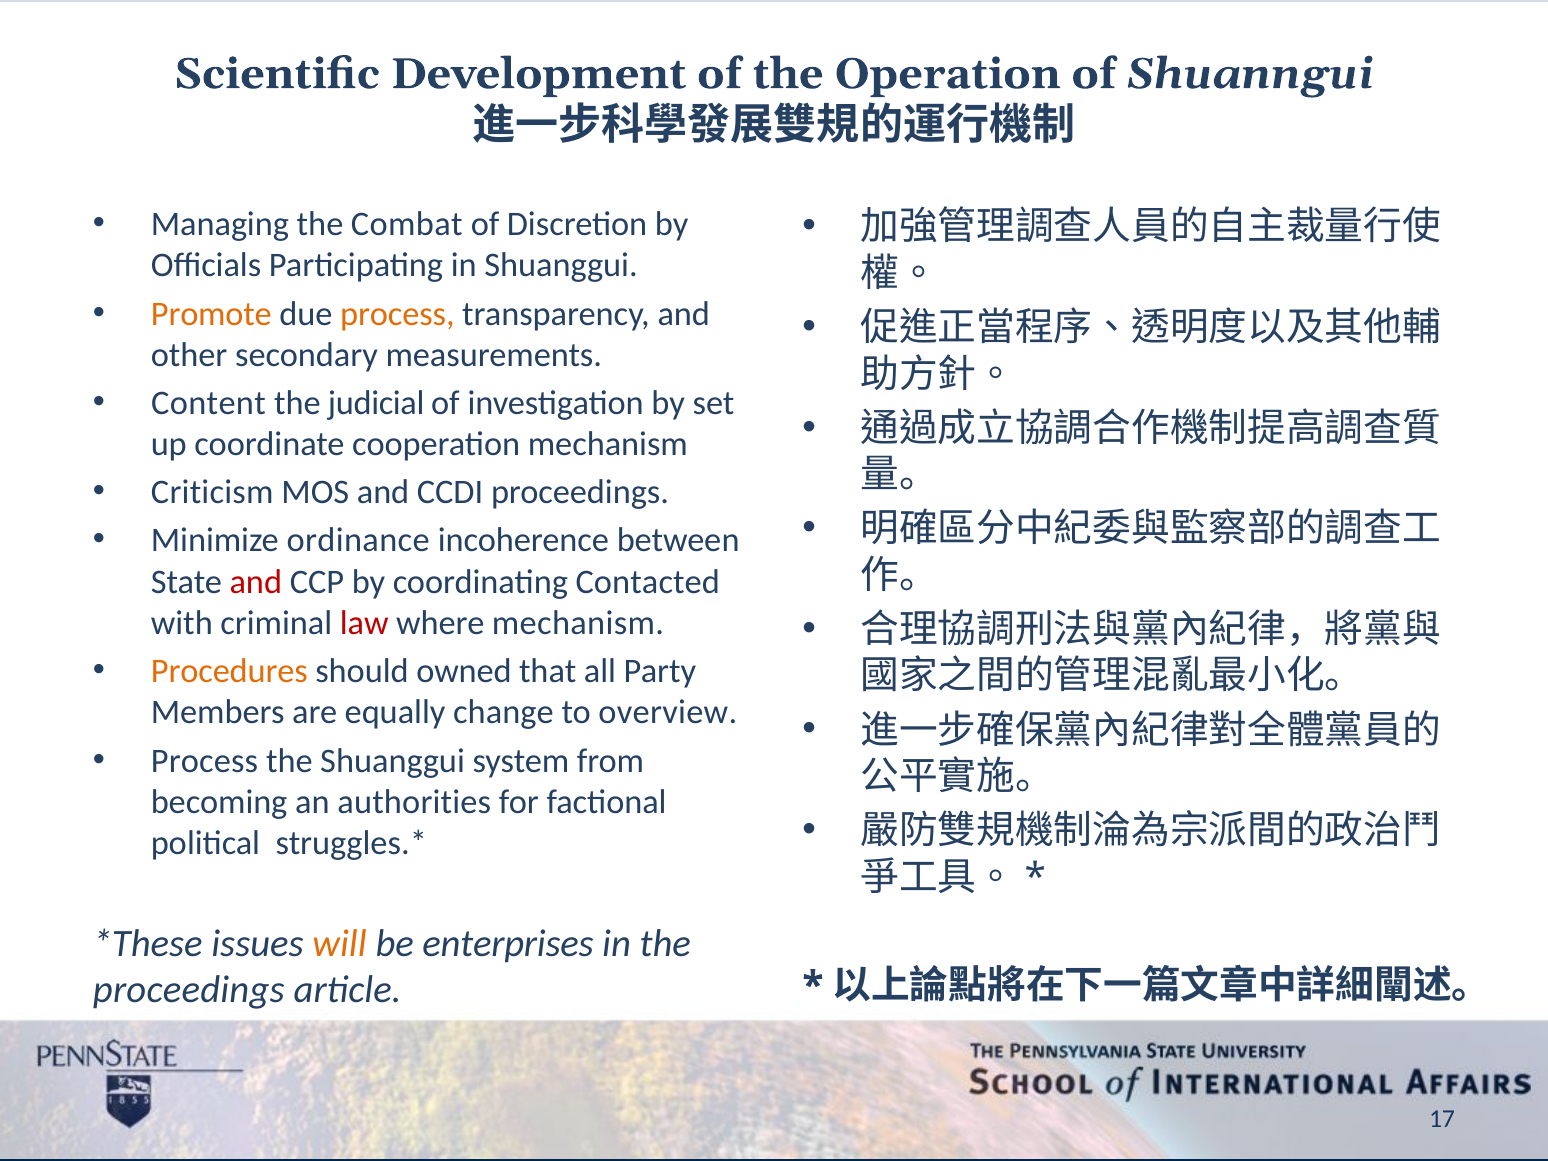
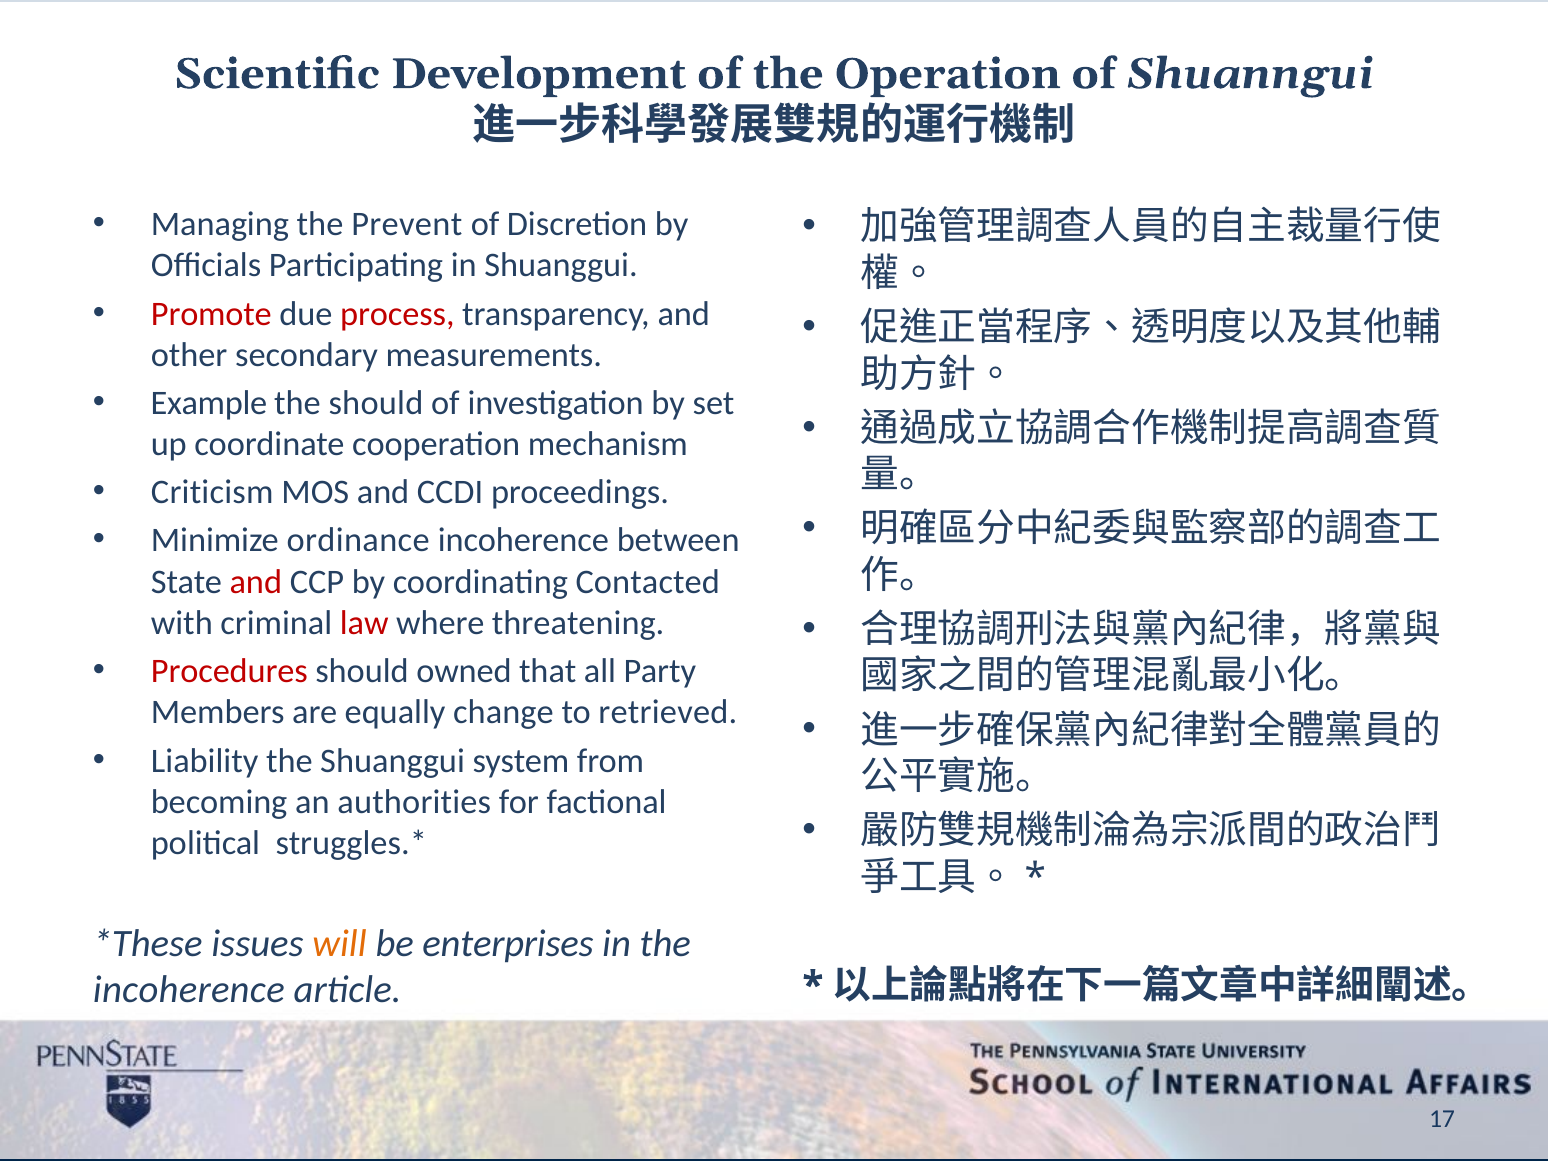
Combat: Combat -> Prevent
Promote colour: orange -> red
process at (397, 314) colour: orange -> red
Content: Content -> Example
the judicial: judicial -> should
where mechanism: mechanism -> threatening
Procedures colour: orange -> red
overview: overview -> retrieved
Process at (205, 761): Process -> Liability
proceedings at (189, 990): proceedings -> incoherence
